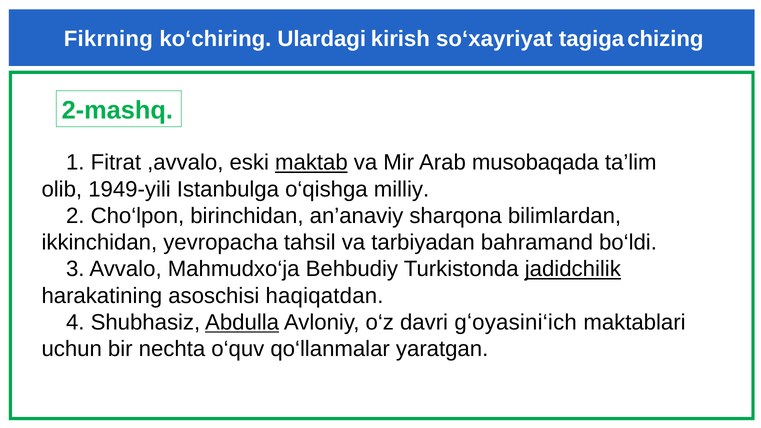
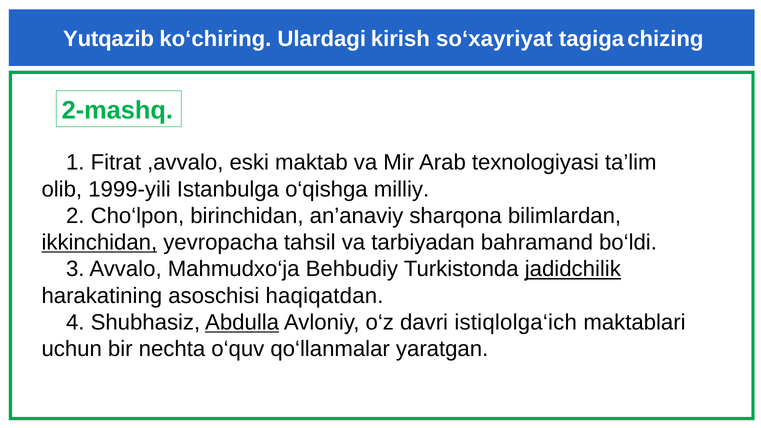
Fikrning: Fikrning -> Yutqazib
maktab underline: present -> none
musobaqada: musobaqada -> texnologiyasi
1949-yili: 1949-yili -> 1999-yili
ikkinchidan underline: none -> present
gʻoyasini‘ich: gʻoyasini‘ich -> istiqlolga‘ich
